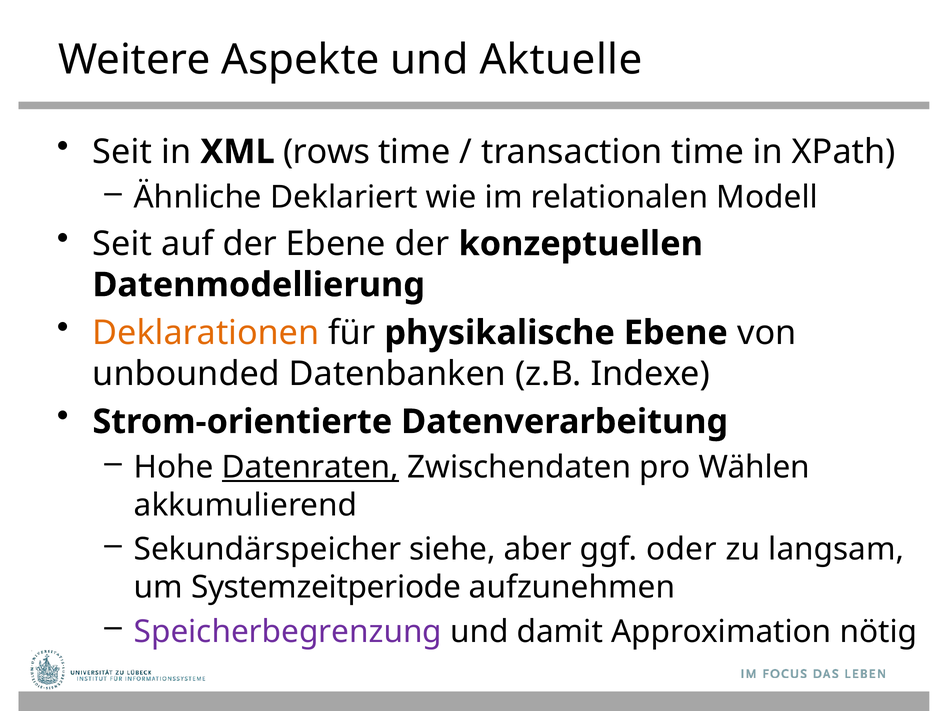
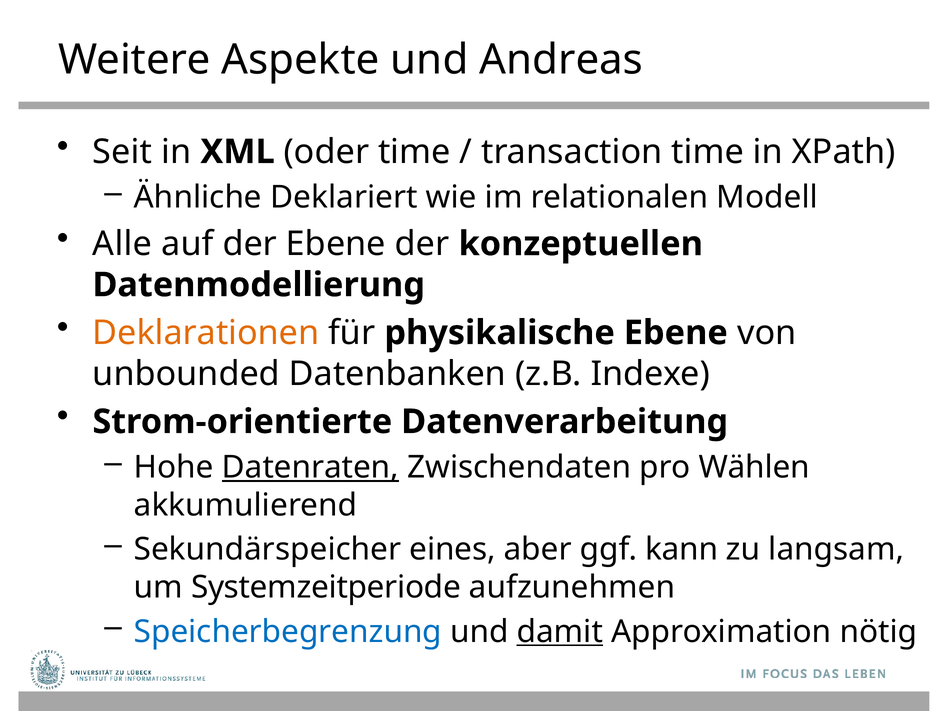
Aktuelle: Aktuelle -> Andreas
rows: rows -> oder
Seit at (122, 244): Seit -> Alle
siehe: siehe -> eines
oder: oder -> kann
Speicherbegrenzung colour: purple -> blue
damit underline: none -> present
